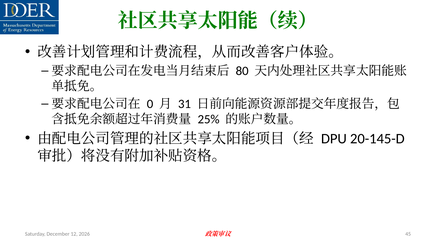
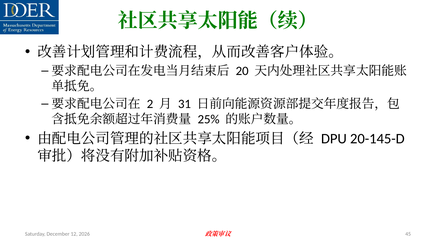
80: 80 -> 20
0: 0 -> 2
